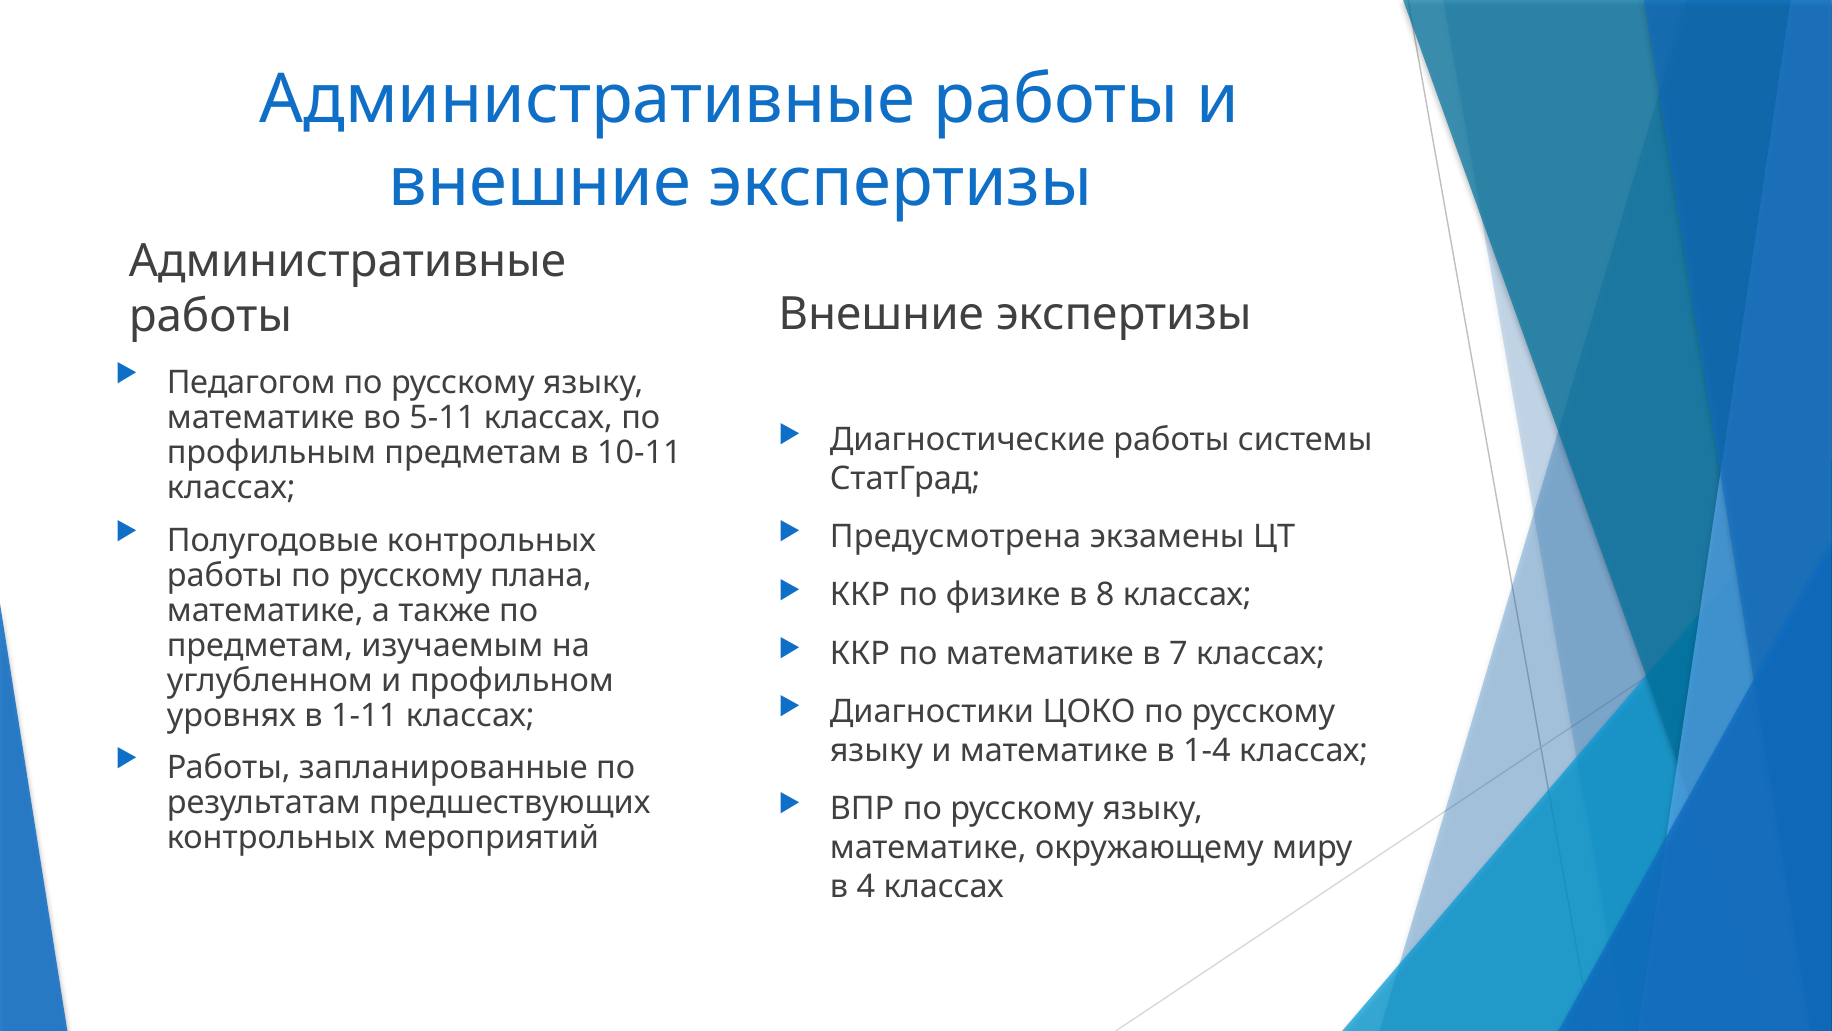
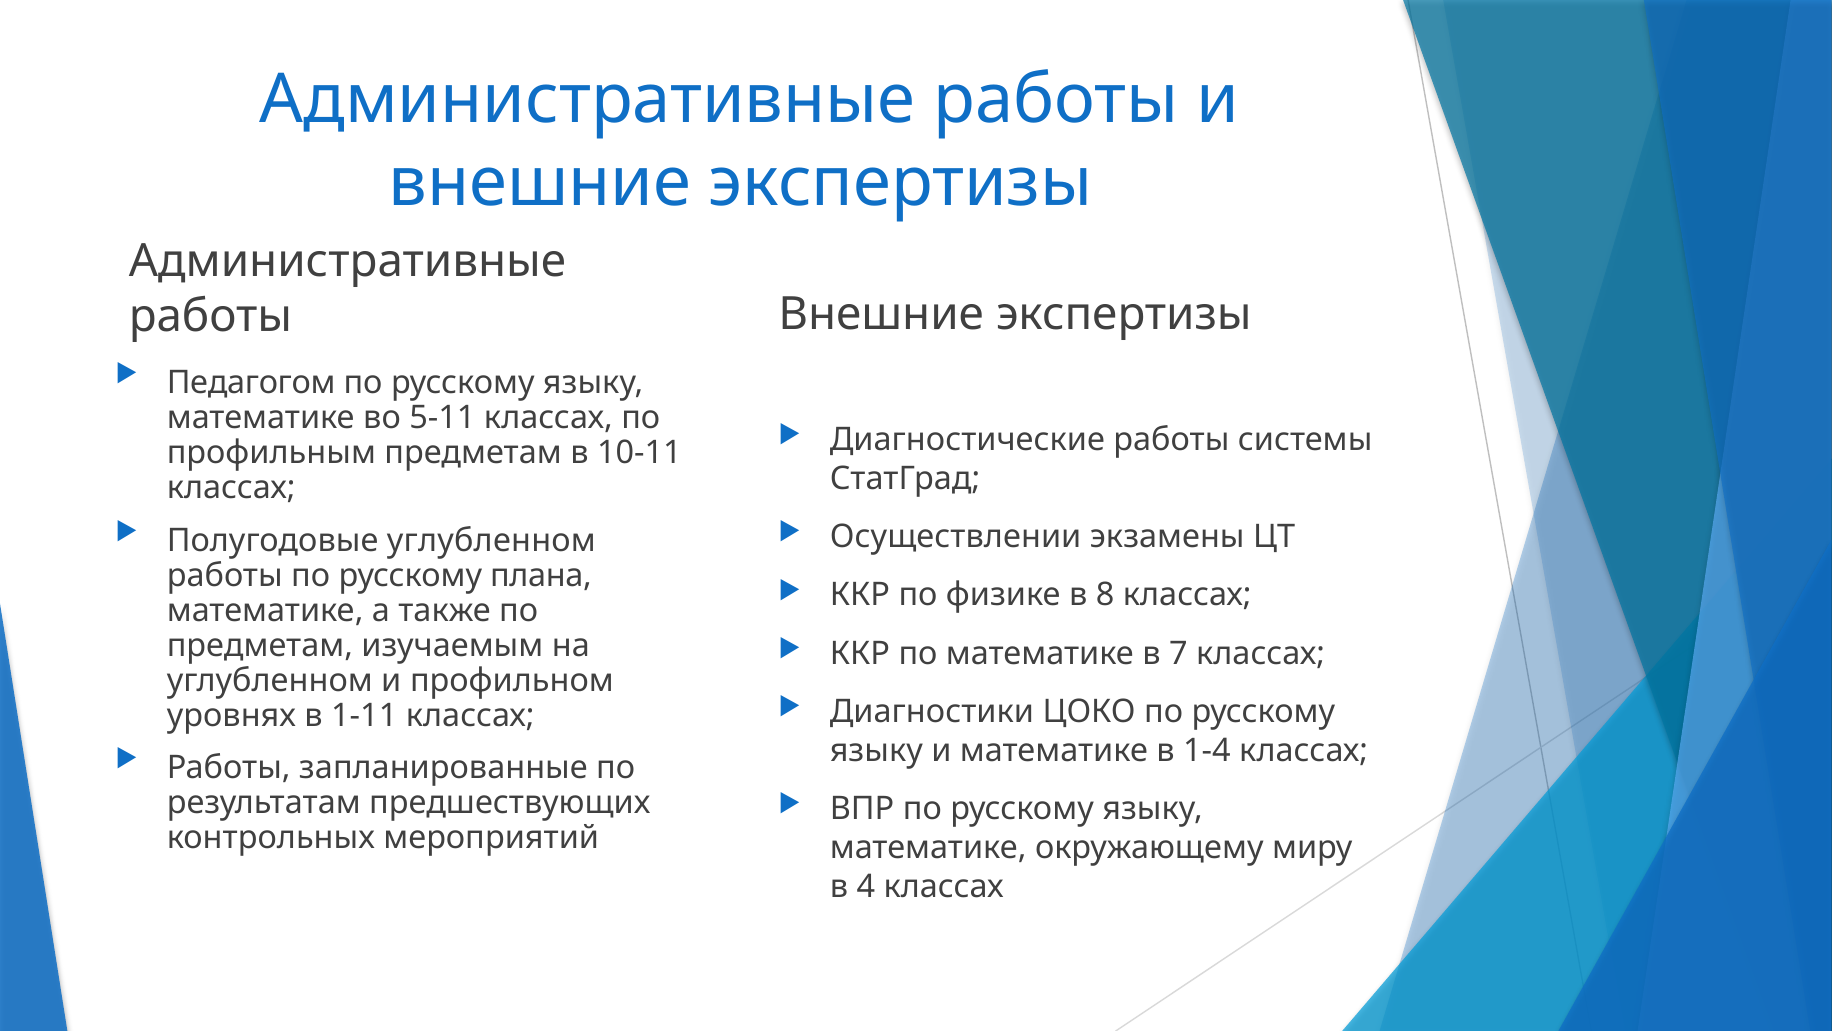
Полугодовые контрольных: контрольных -> углубленном
Предусмотрена: Предусмотрена -> Осуществлении
